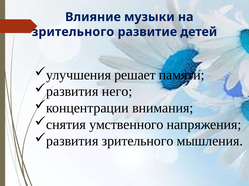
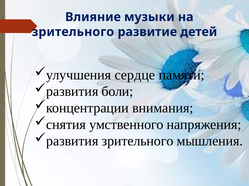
решает: решает -> сердце
него: него -> боли
